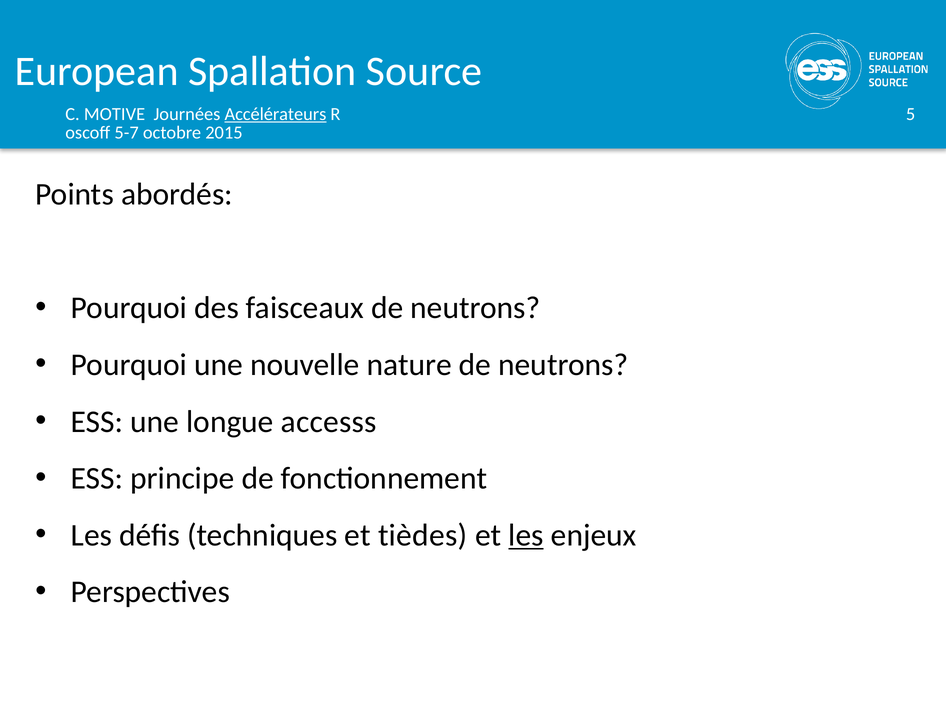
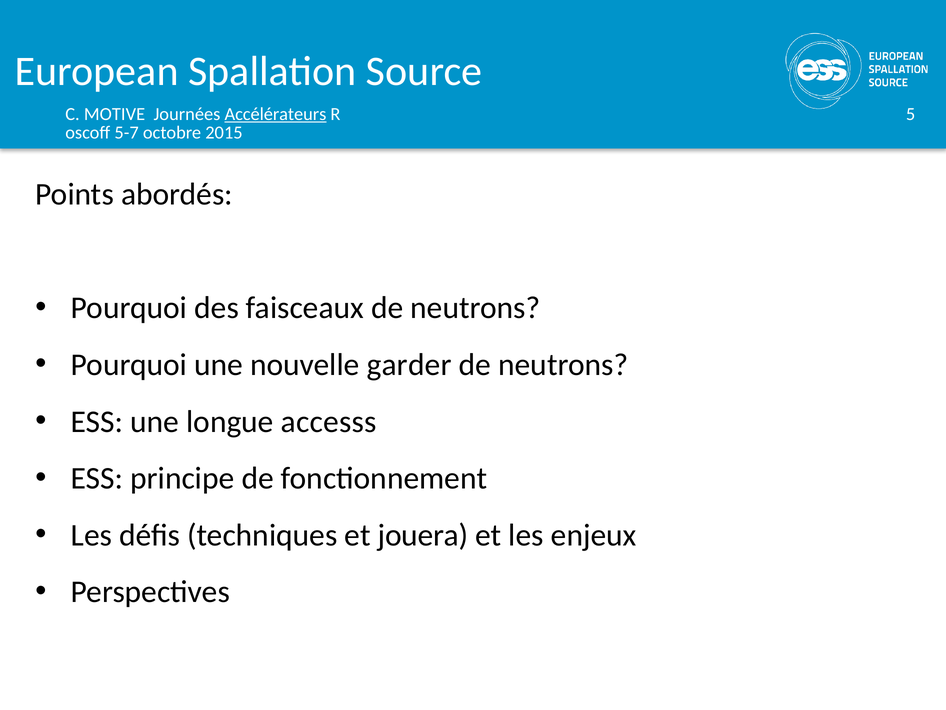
nature: nature -> garder
tièdes: tièdes -> jouera
les at (526, 535) underline: present -> none
